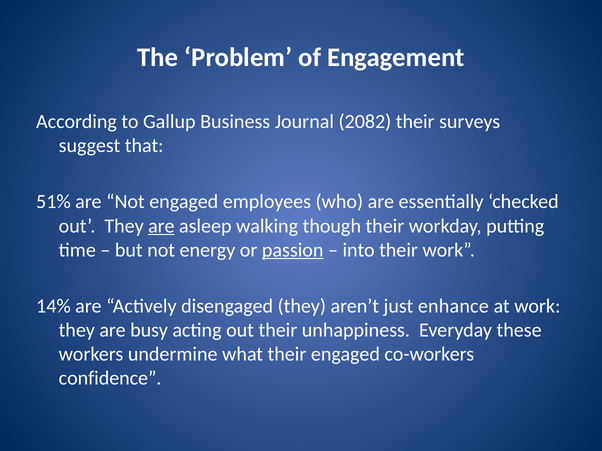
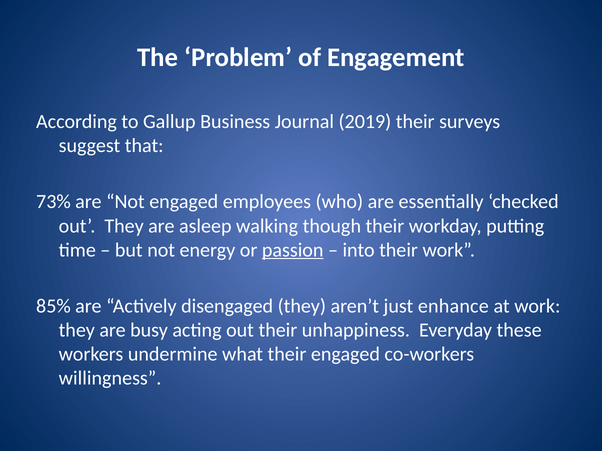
2082: 2082 -> 2019
51%: 51% -> 73%
are at (161, 226) underline: present -> none
14%: 14% -> 85%
confidence: confidence -> willingness
